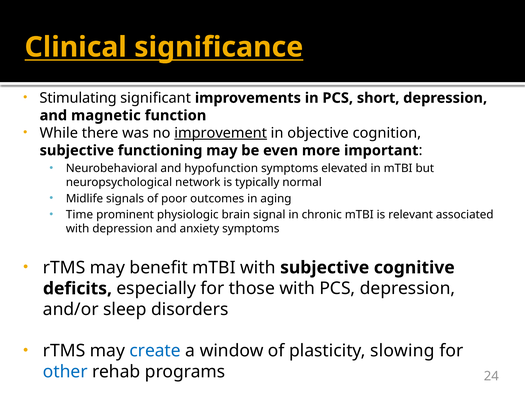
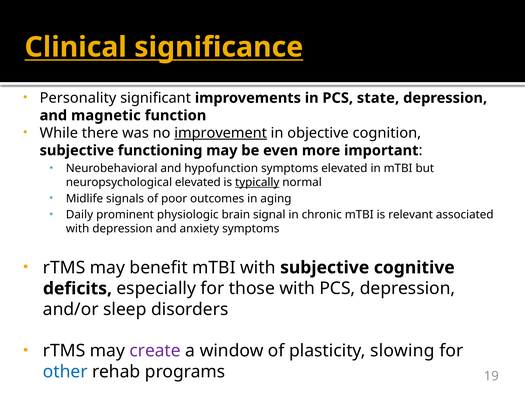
Stimulating: Stimulating -> Personality
short: short -> state
neuropsychological network: network -> elevated
typically underline: none -> present
Time: Time -> Daily
create colour: blue -> purple
24: 24 -> 19
